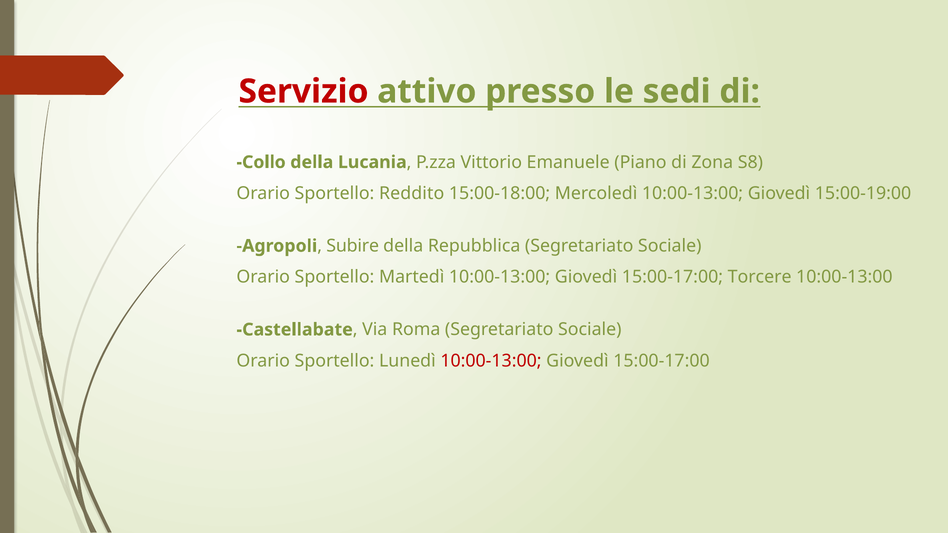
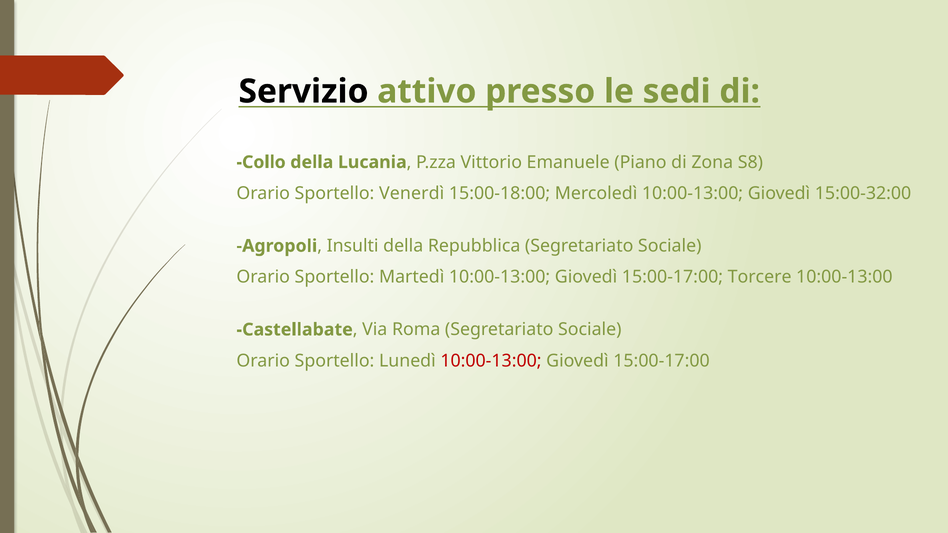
Servizio colour: red -> black
Reddito: Reddito -> Venerdì
15:00-19:00: 15:00-19:00 -> 15:00-32:00
Subire: Subire -> Insulti
